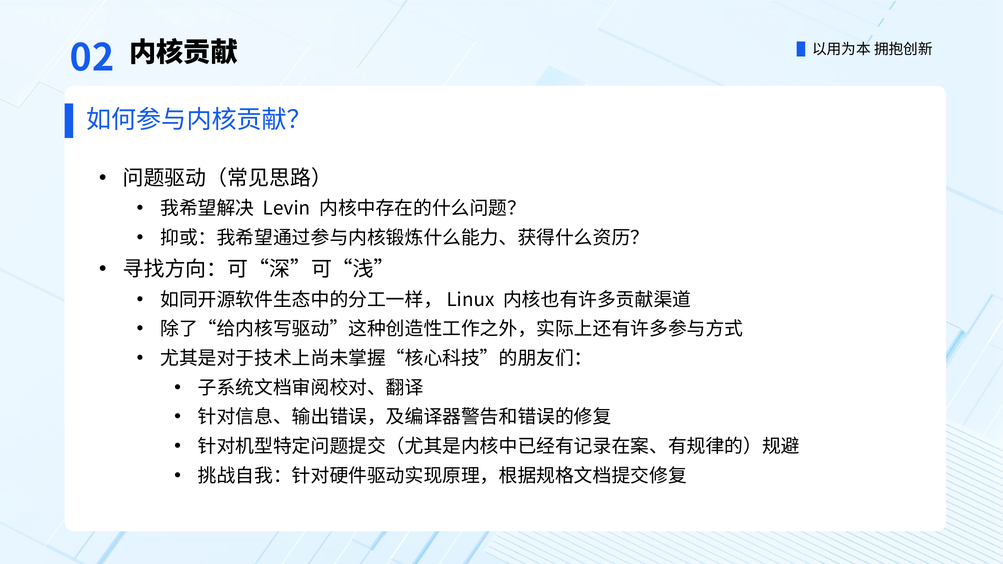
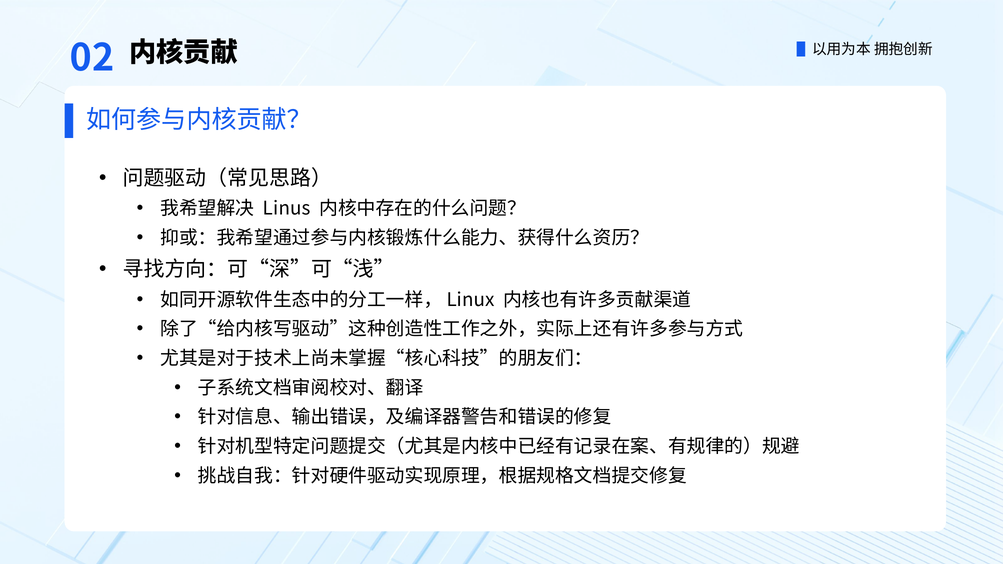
Levin: Levin -> Linus
